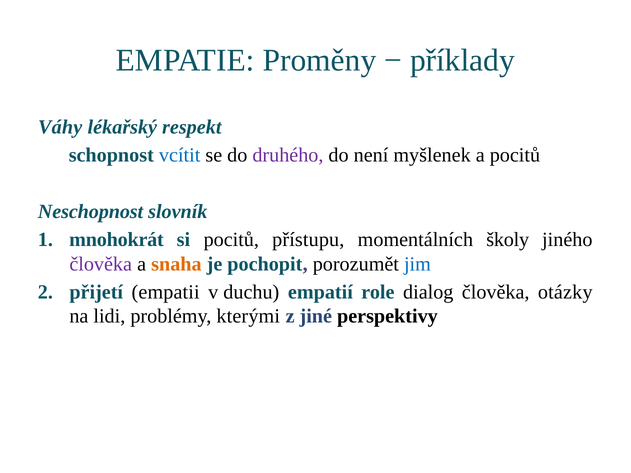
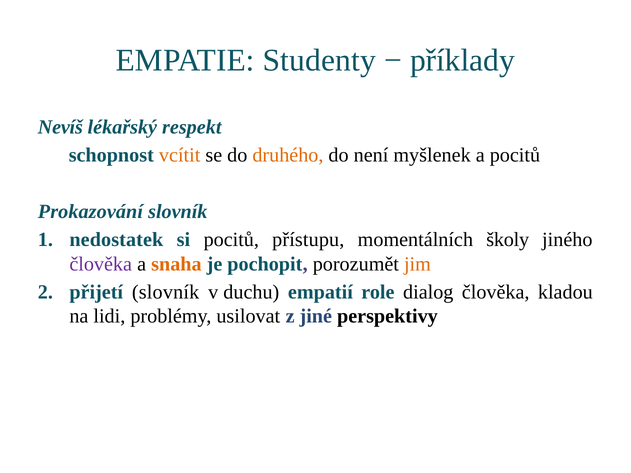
Proměny: Proměny -> Studenty
Váhy: Váhy -> Nevíš
vcítit colour: blue -> orange
druhého colour: purple -> orange
Neschopnost: Neschopnost -> Prokazování
mnohokrát: mnohokrát -> nedostatek
jim colour: blue -> orange
přijetí empatii: empatii -> slovník
otázky: otázky -> kladou
kterými: kterými -> usilovat
